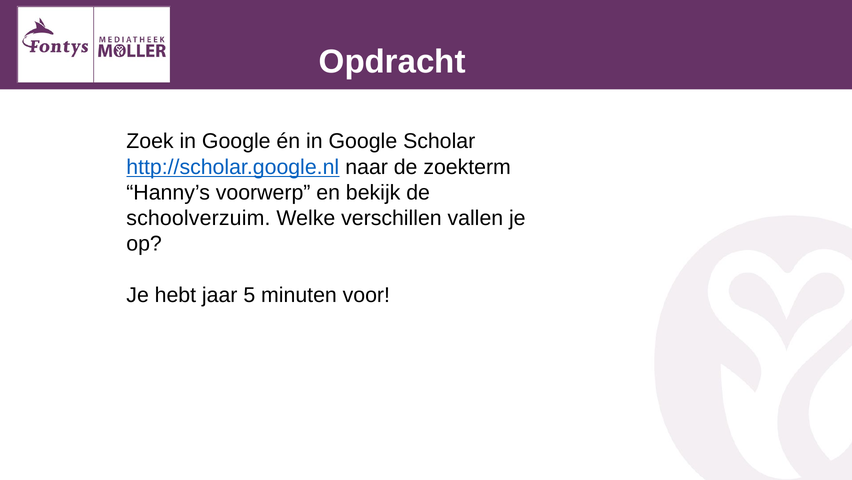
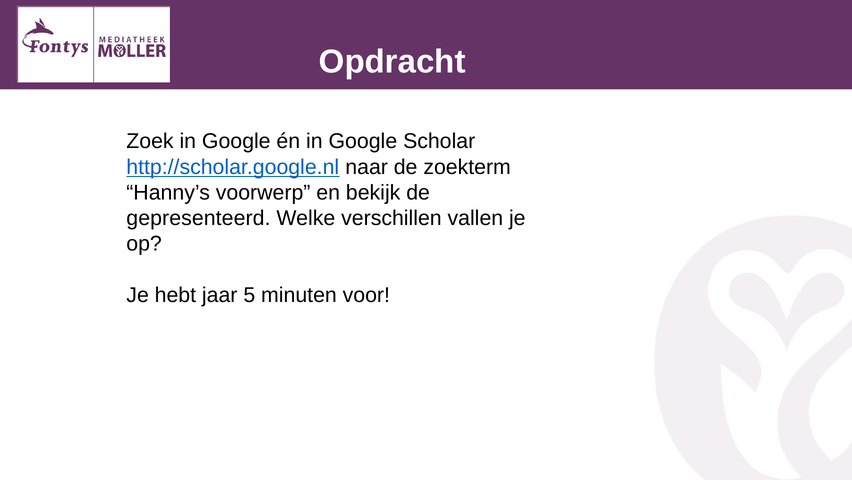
schoolverzuim: schoolverzuim -> gepresenteerd
